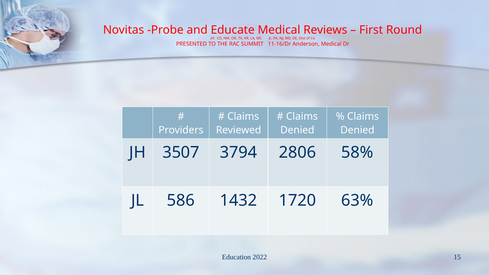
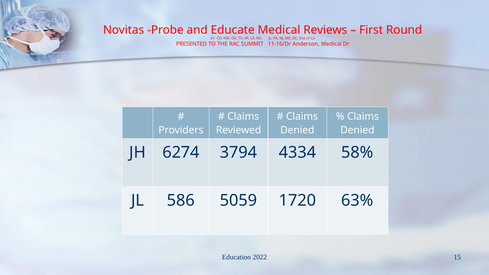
3507: 3507 -> 6274
2806: 2806 -> 4334
1432: 1432 -> 5059
